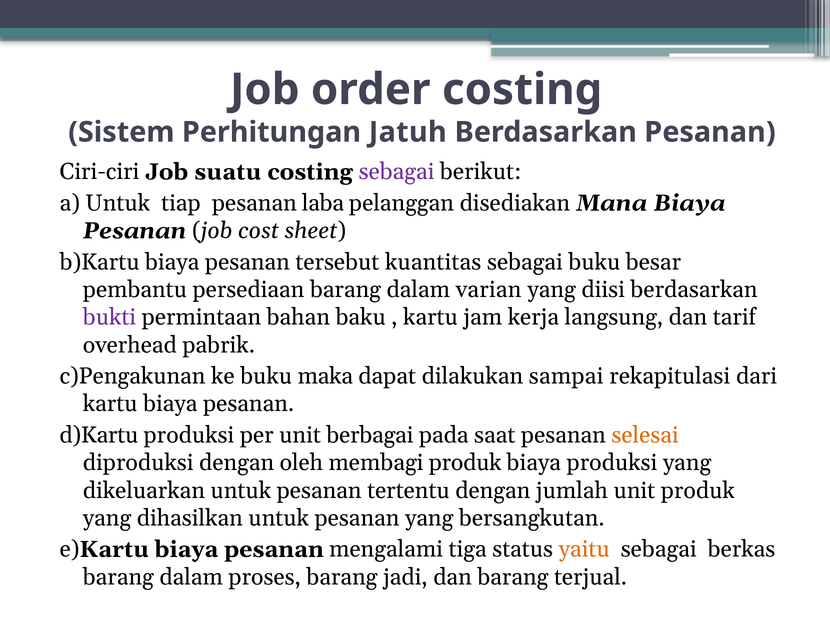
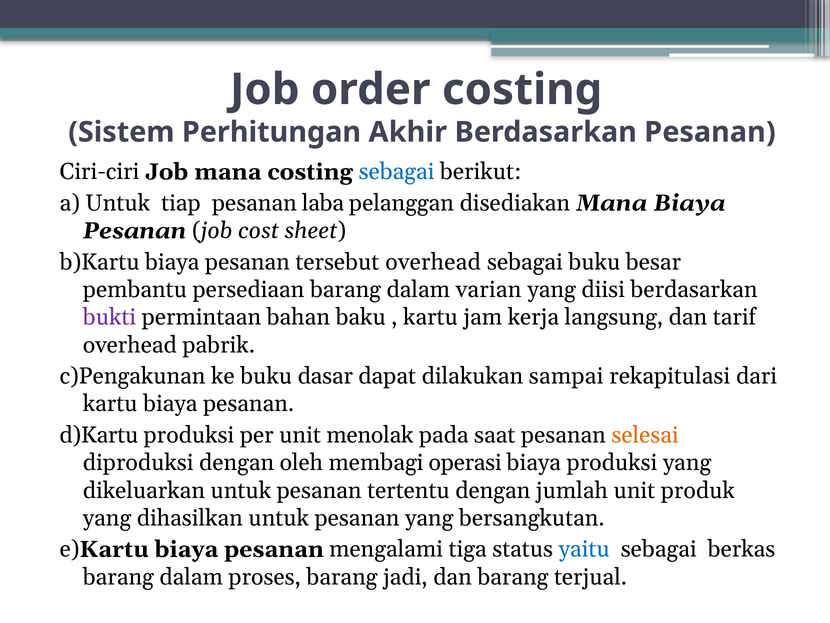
Jatuh: Jatuh -> Akhir
Job suatu: suatu -> mana
sebagai at (397, 172) colour: purple -> blue
tersebut kuantitas: kuantitas -> overhead
maka: maka -> dasar
berbagai: berbagai -> menolak
membagi produk: produk -> operasi
yaitu colour: orange -> blue
